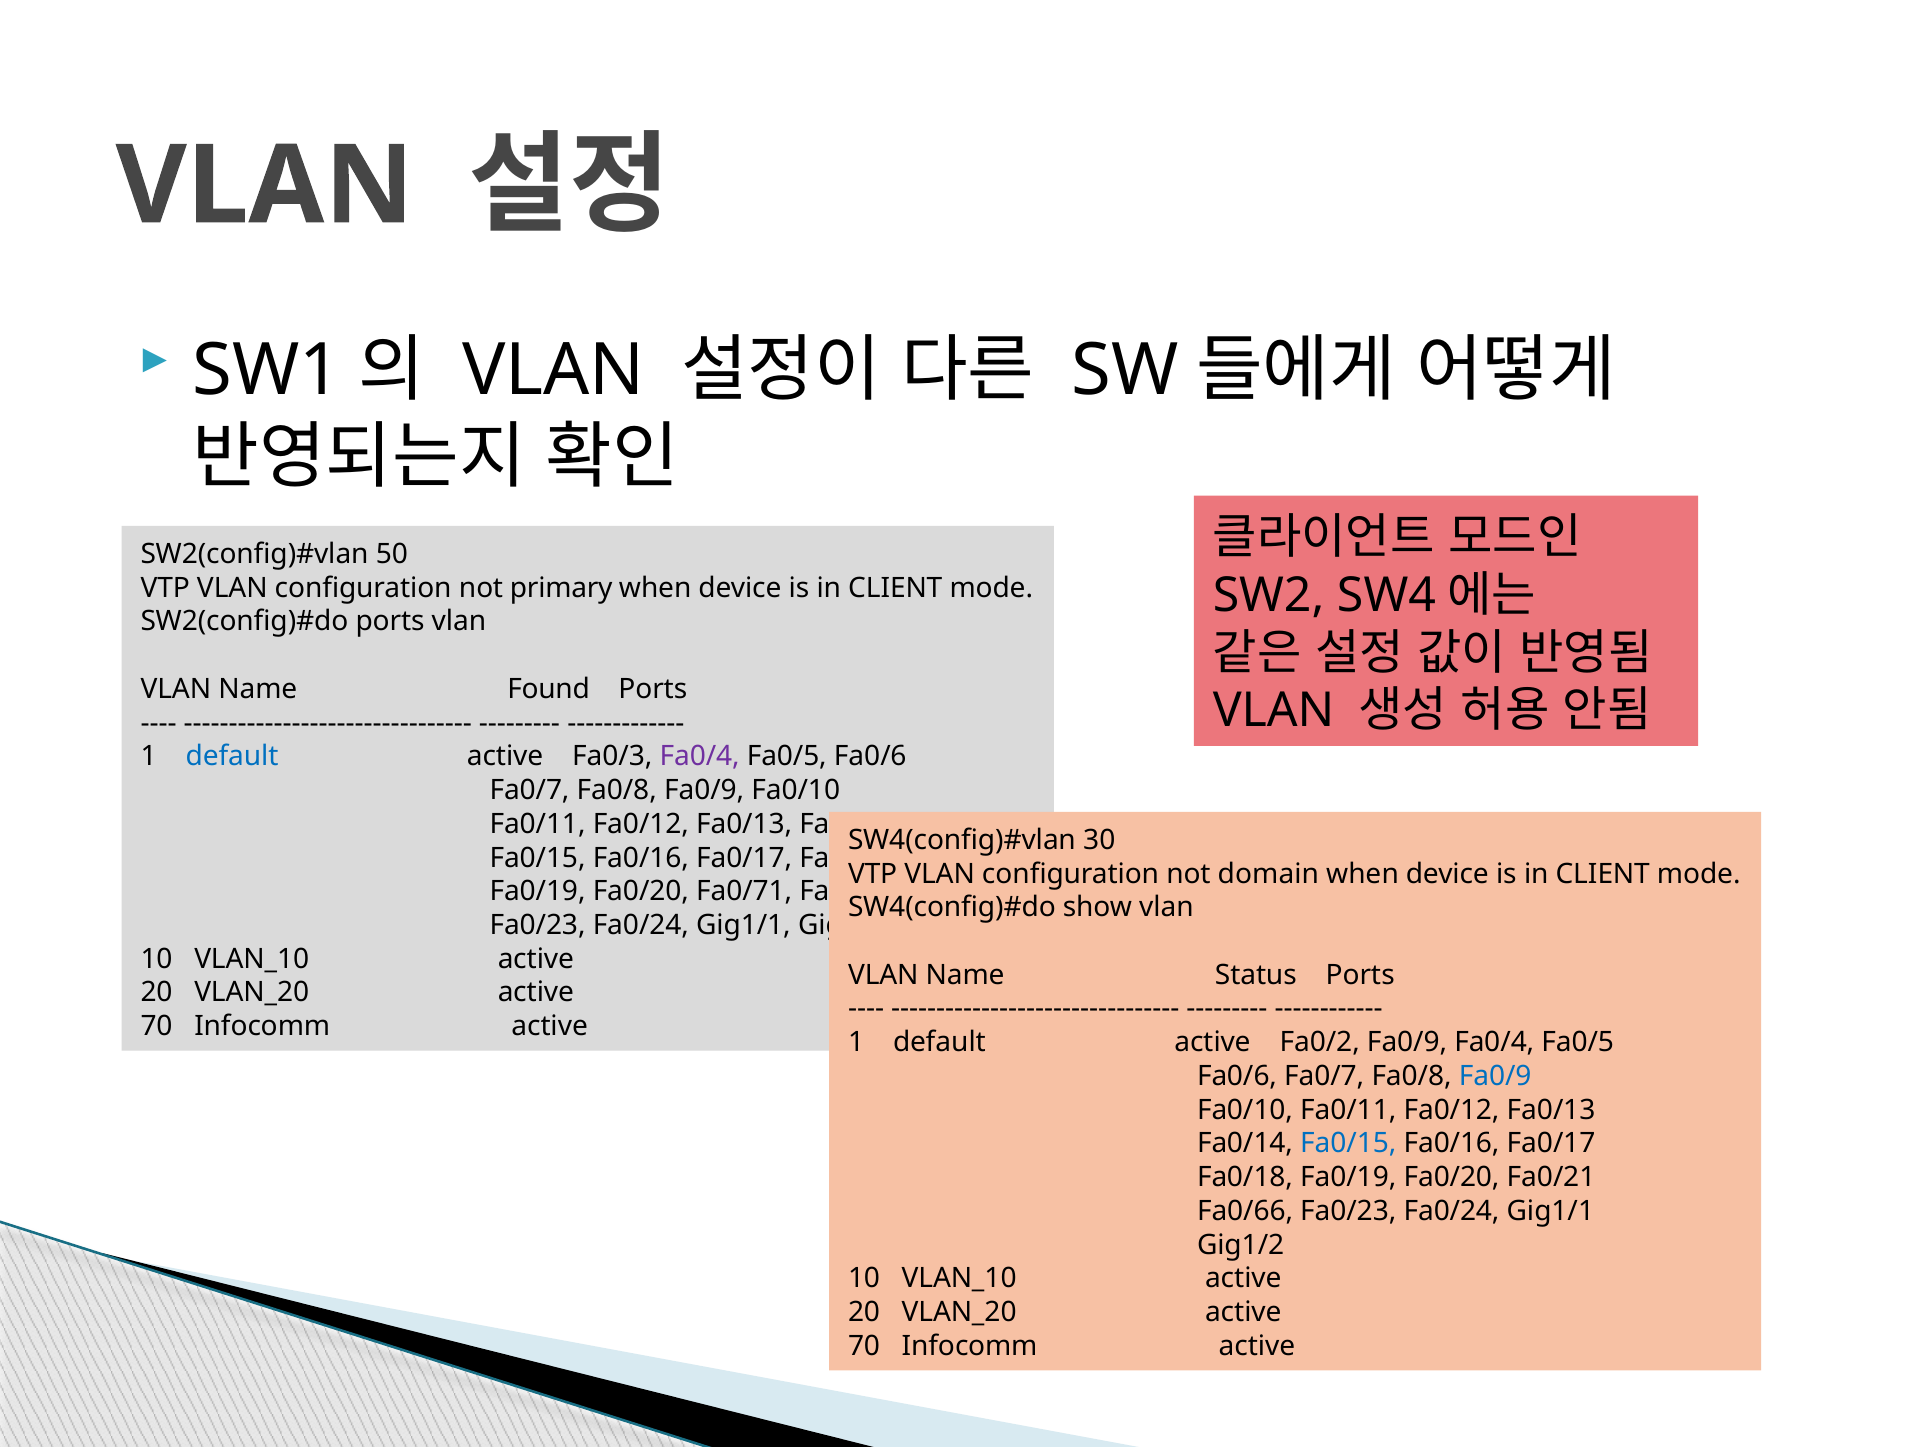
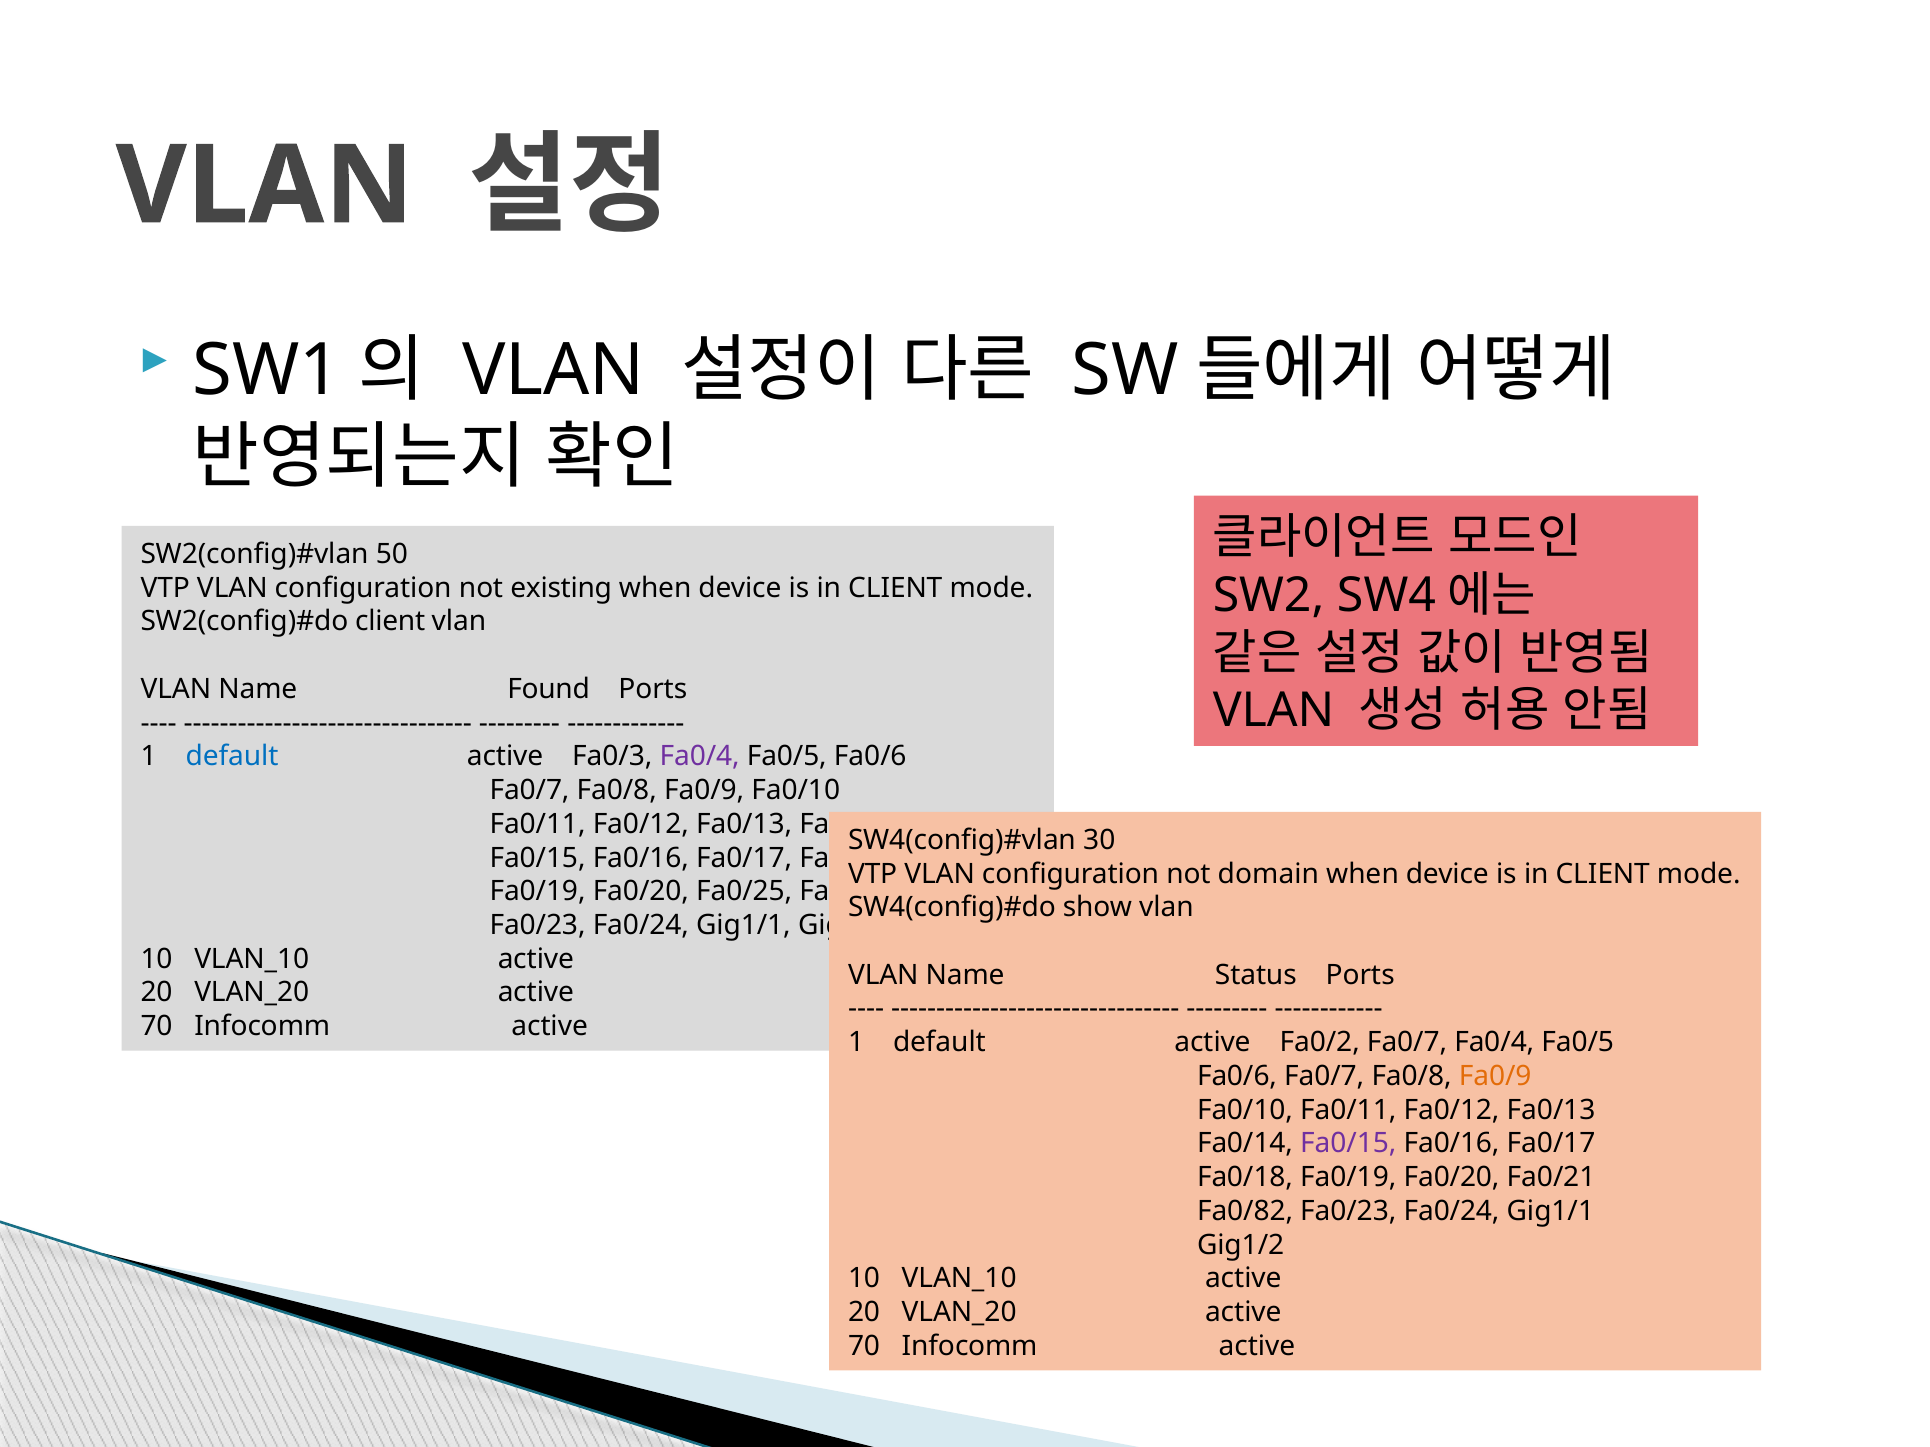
primary: primary -> existing
ports at (390, 622): ports -> client
Fa0/71: Fa0/71 -> Fa0/25
Fa0/2 Fa0/9: Fa0/9 -> Fa0/7
Fa0/9 at (1495, 1077) colour: blue -> orange
Fa0/15 at (1348, 1144) colour: blue -> purple
Fa0/66: Fa0/66 -> Fa0/82
